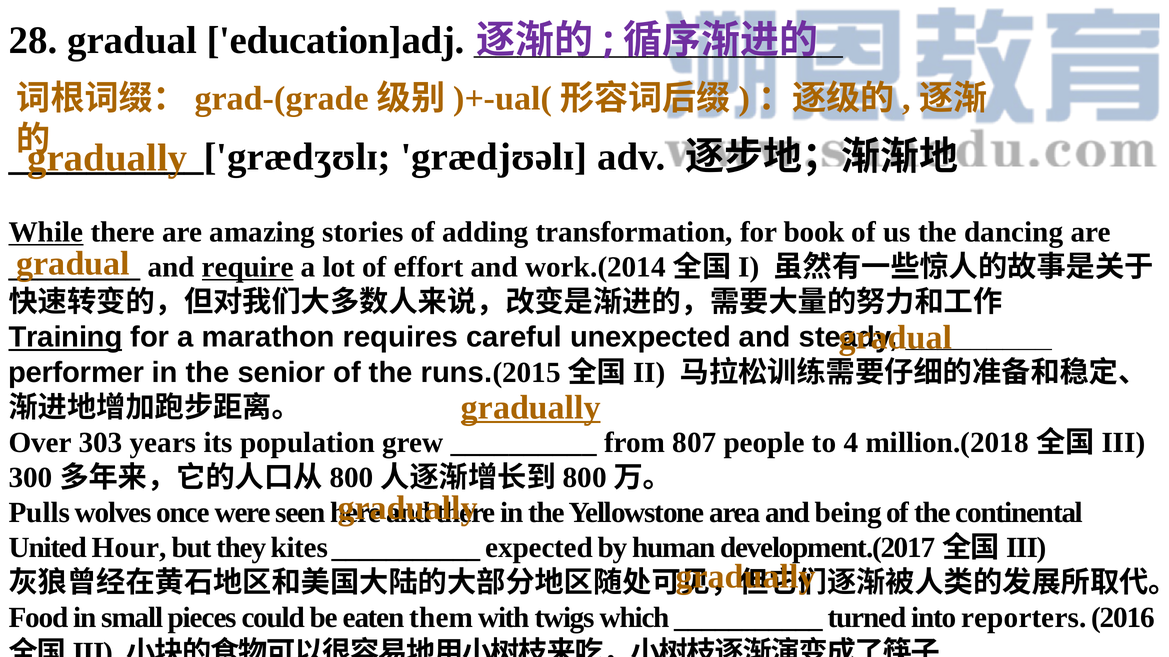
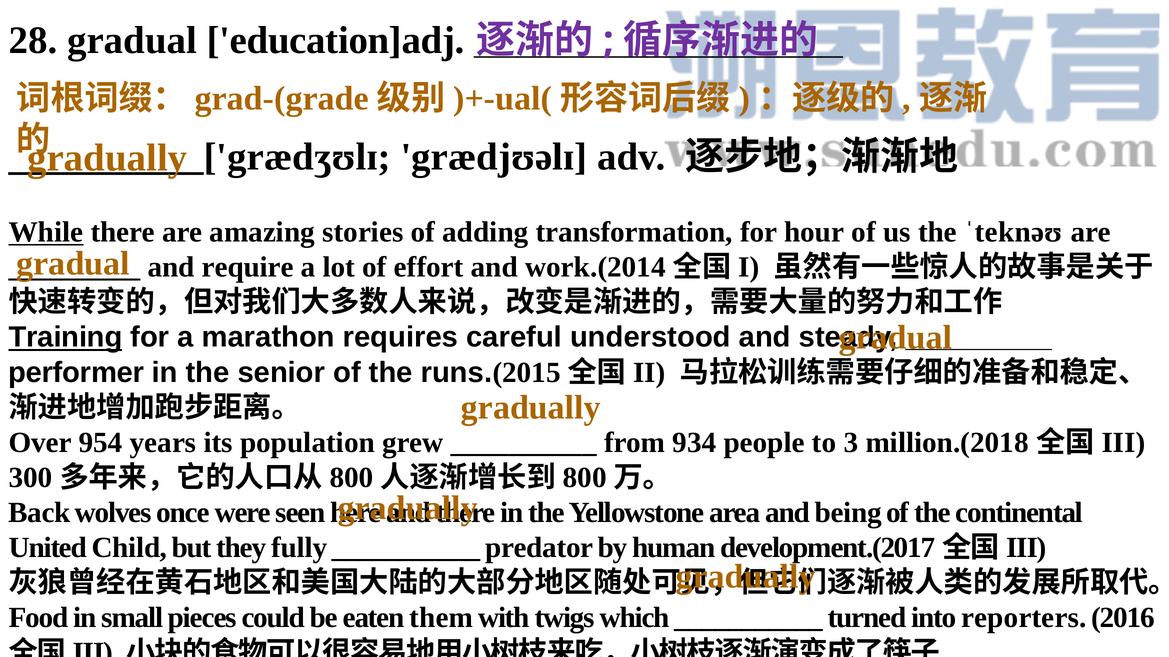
book: book -> hour
dancing: dancing -> ˈteknəʊ
require underline: present -> none
unexpected: unexpected -> understood
gradually at (531, 408) underline: present -> none
303: 303 -> 954
807: 807 -> 934
4: 4 -> 3
Pulls: Pulls -> Back
Hour: Hour -> Child
kites: kites -> fully
expected: expected -> predator
